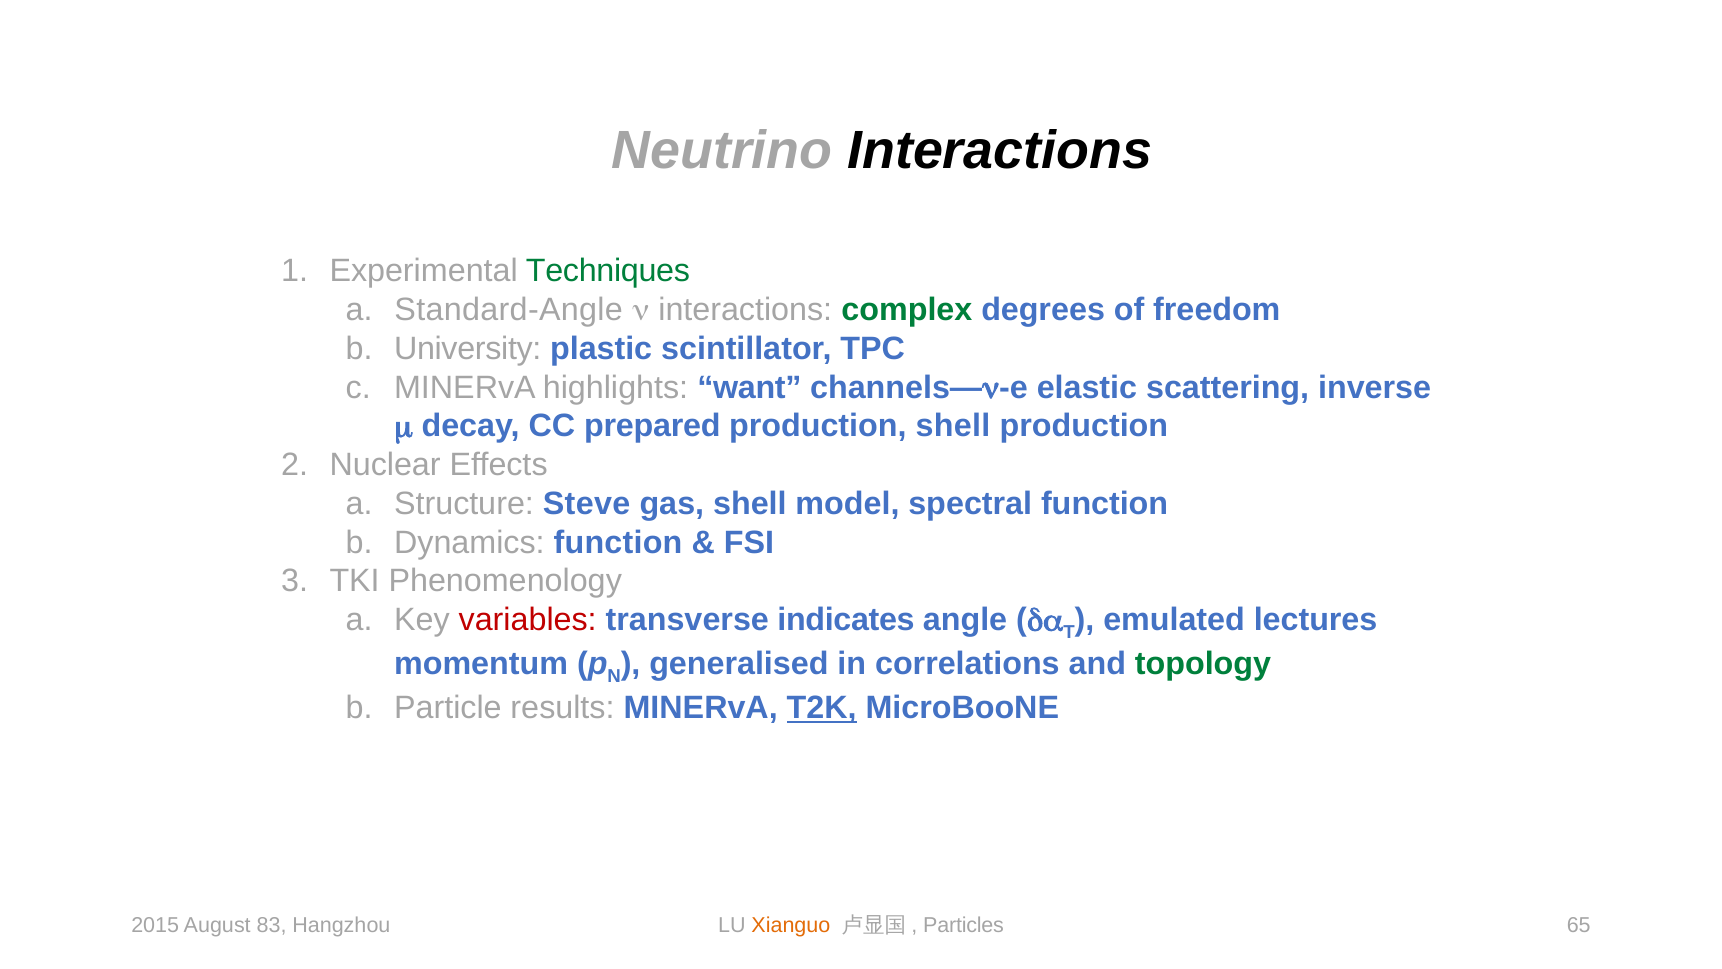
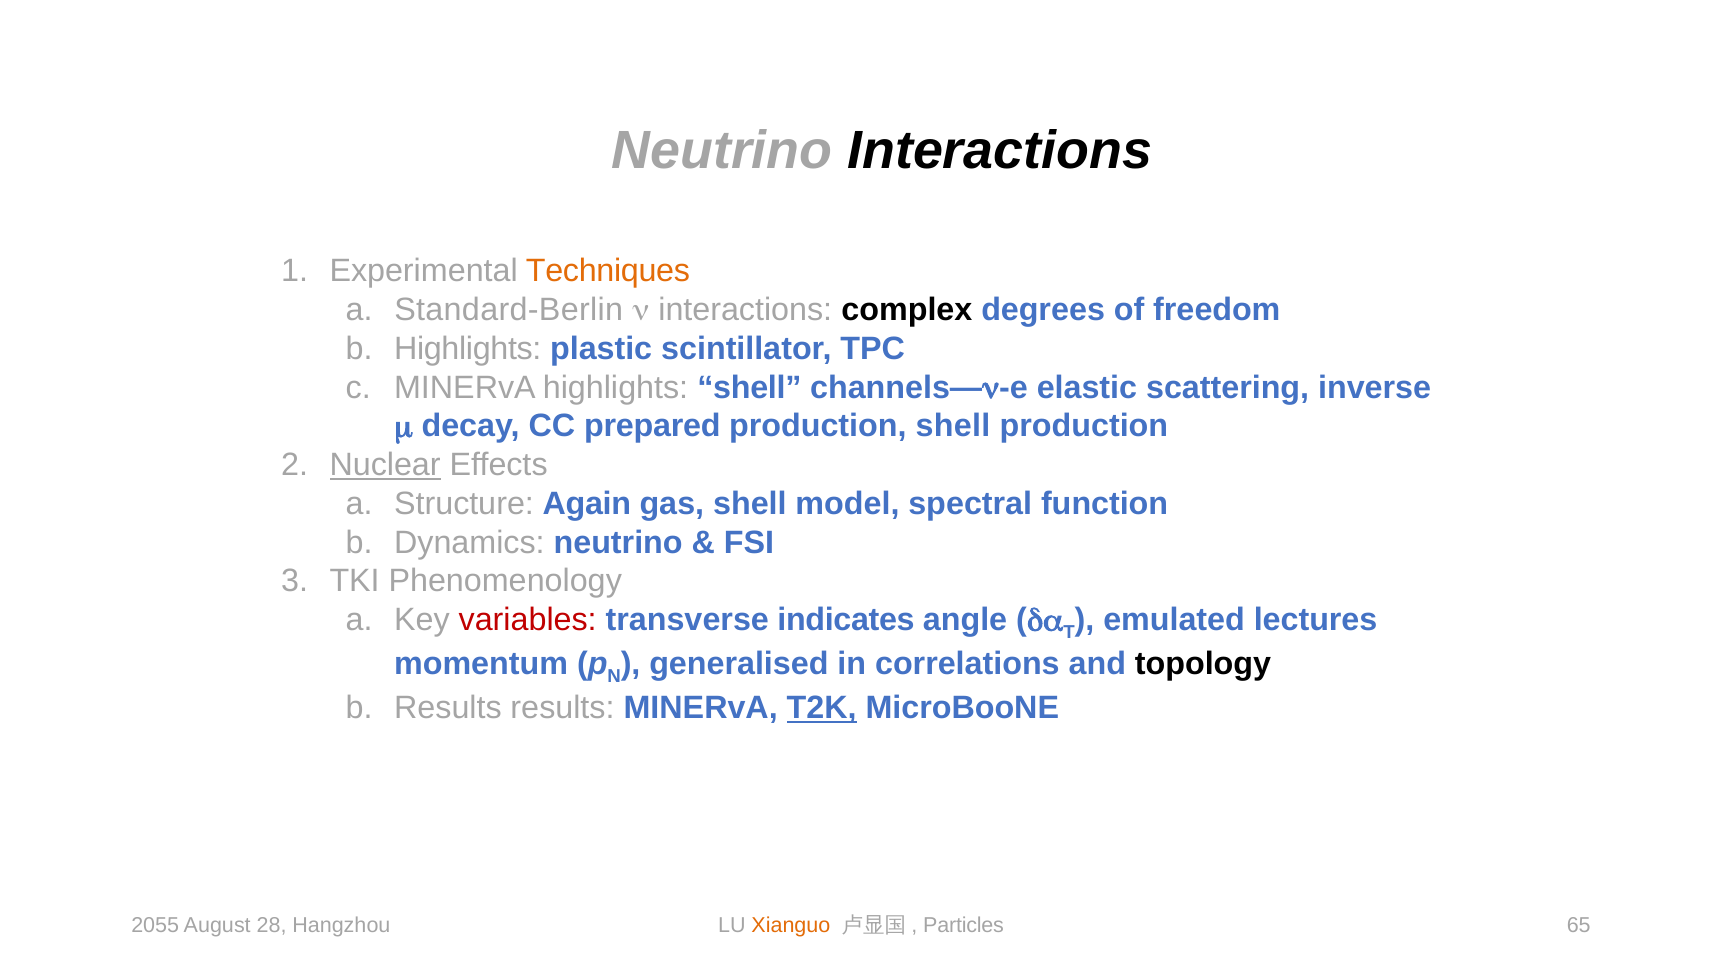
Techniques colour: green -> orange
Standard-Angle: Standard-Angle -> Standard-Berlin
complex colour: green -> black
University at (468, 348): University -> Highlights
highlights want: want -> shell
Nuclear underline: none -> present
Steve: Steve -> Again
Dynamics function: function -> neutrino
topology colour: green -> black
Particle at (448, 708): Particle -> Results
2015: 2015 -> 2055
83: 83 -> 28
